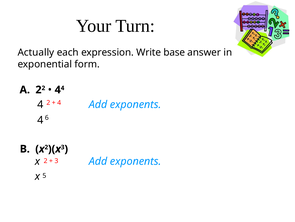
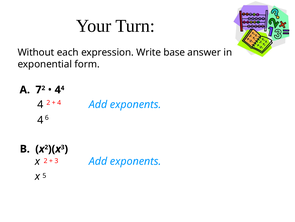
Actually: Actually -> Without
A 2: 2 -> 7
